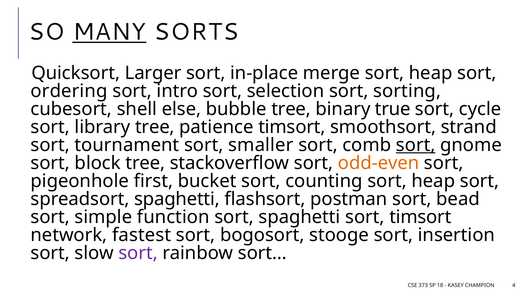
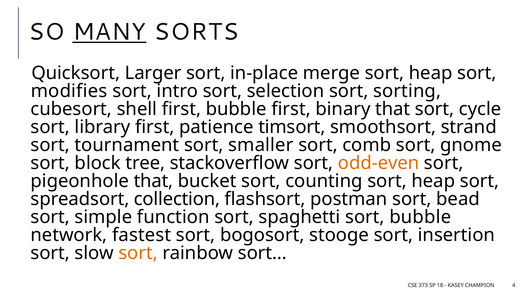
ordering: ordering -> modifies
shell else: else -> first
bubble tree: tree -> first
binary true: true -> that
library tree: tree -> first
sort at (416, 145) underline: present -> none
pigeonhole first: first -> that
spreadsort spaghetti: spaghetti -> collection
sort timsort: timsort -> bubble
sort at (138, 253) colour: purple -> orange
